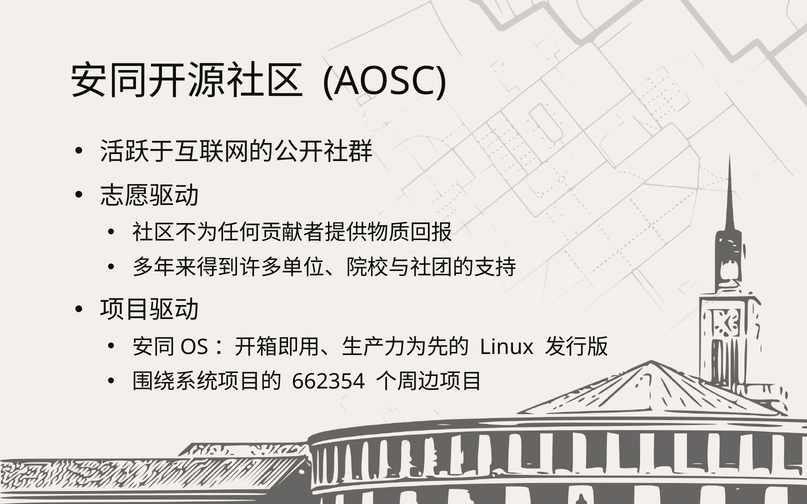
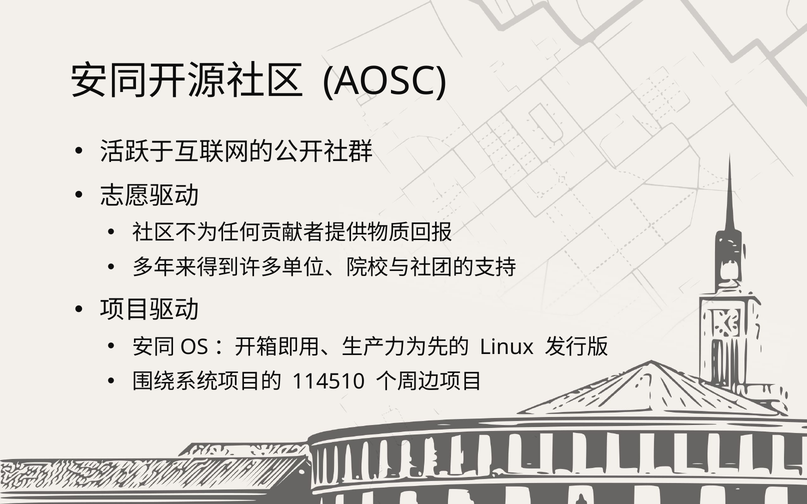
662354: 662354 -> 114510
